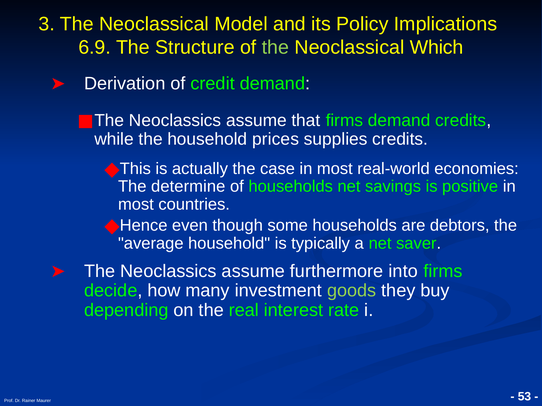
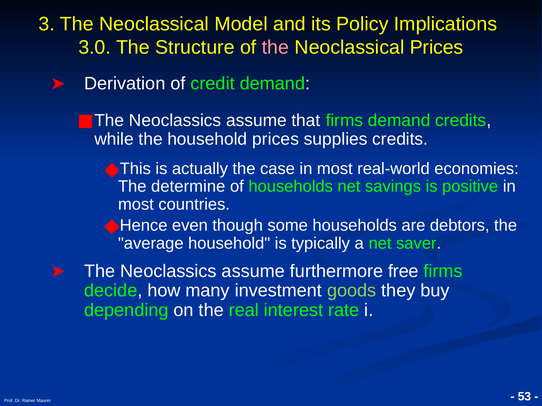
6.9: 6.9 -> 3.0
the at (275, 48) colour: light green -> pink
Neoclassical Which: Which -> Prices
into: into -> free
